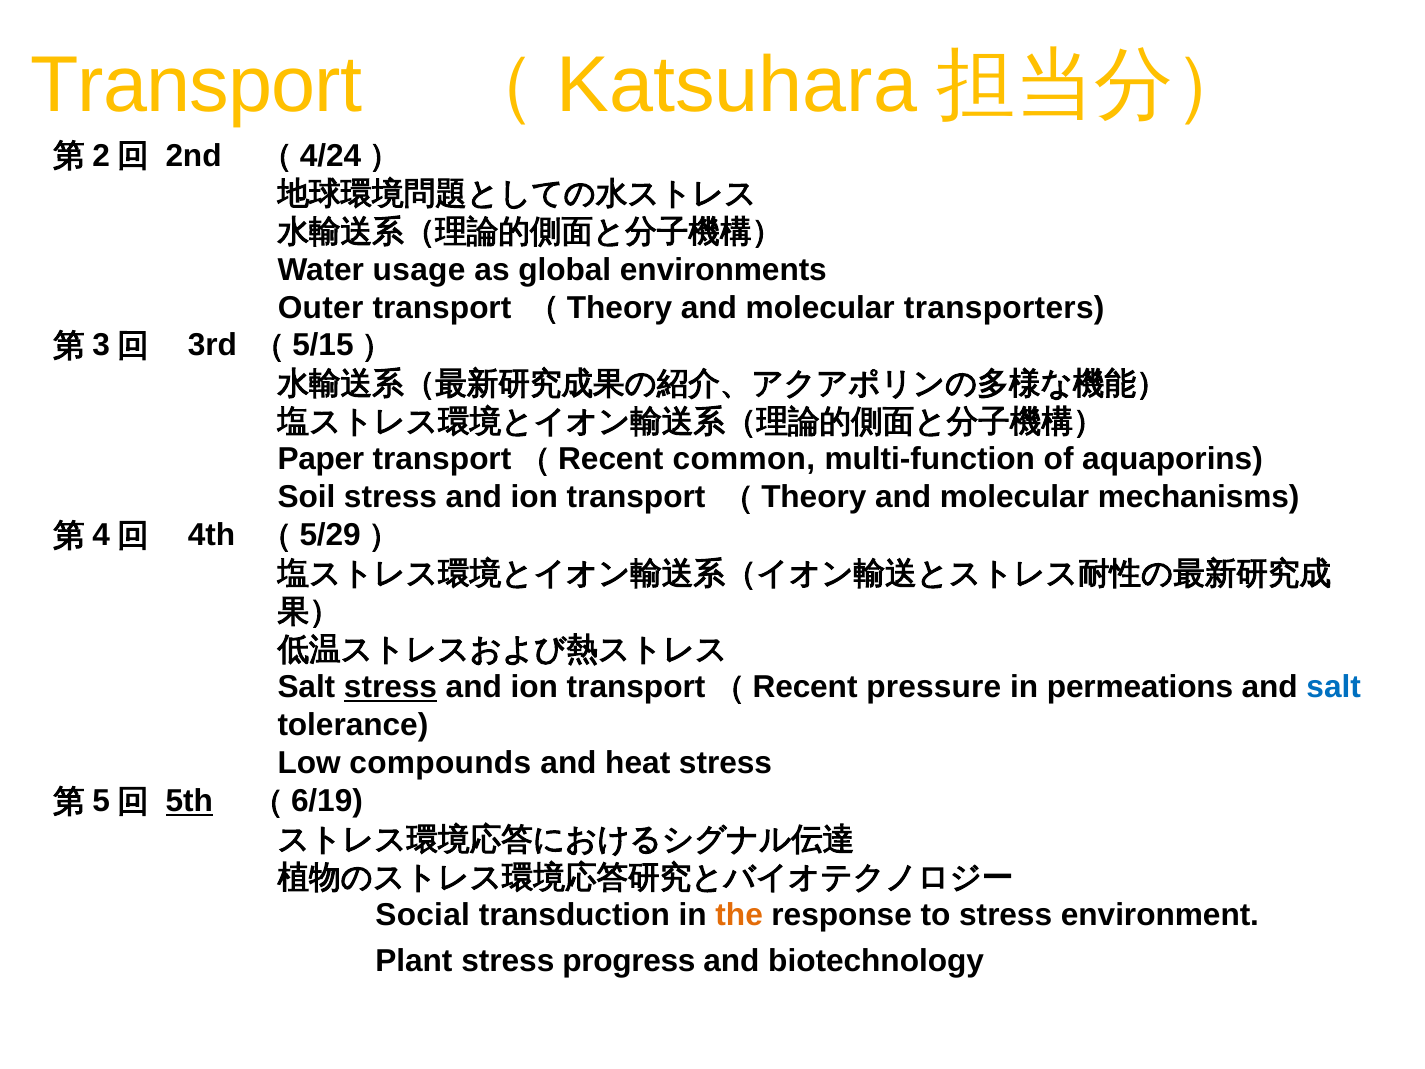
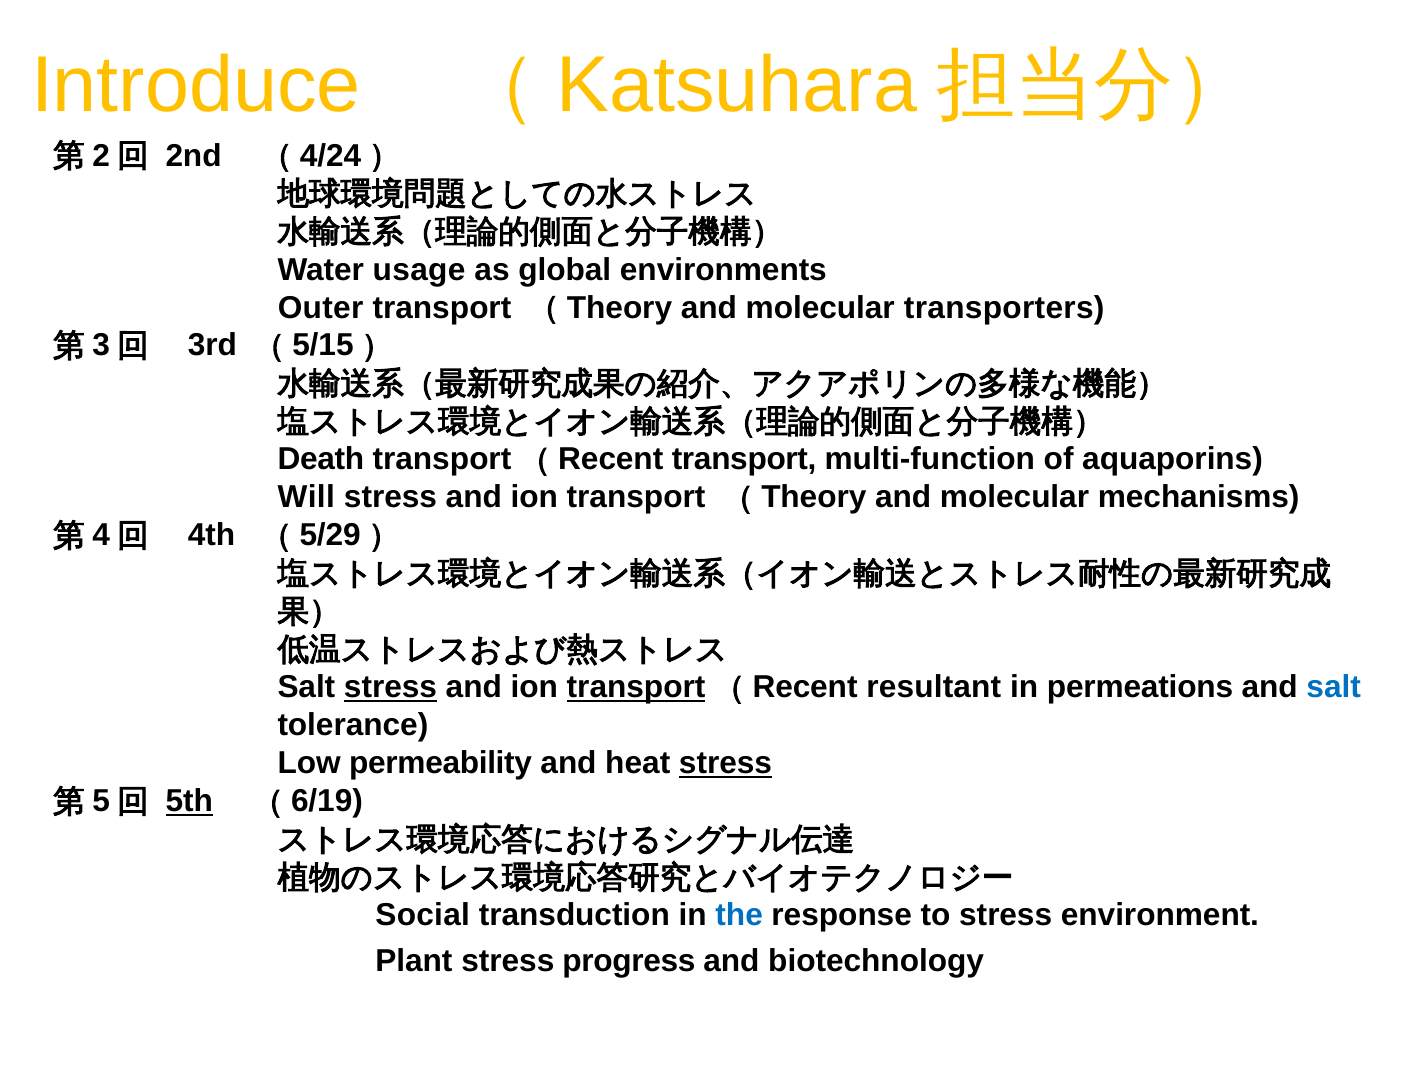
Transport at (196, 85): Transport -> Introduce
Paper: Paper -> Death
transport（Recent common: common -> transport
Soil: Soil -> Will
transport at (636, 687) underline: none -> present
pressure: pressure -> resultant
compounds: compounds -> permeability
stress at (726, 763) underline: none -> present
the colour: orange -> blue
